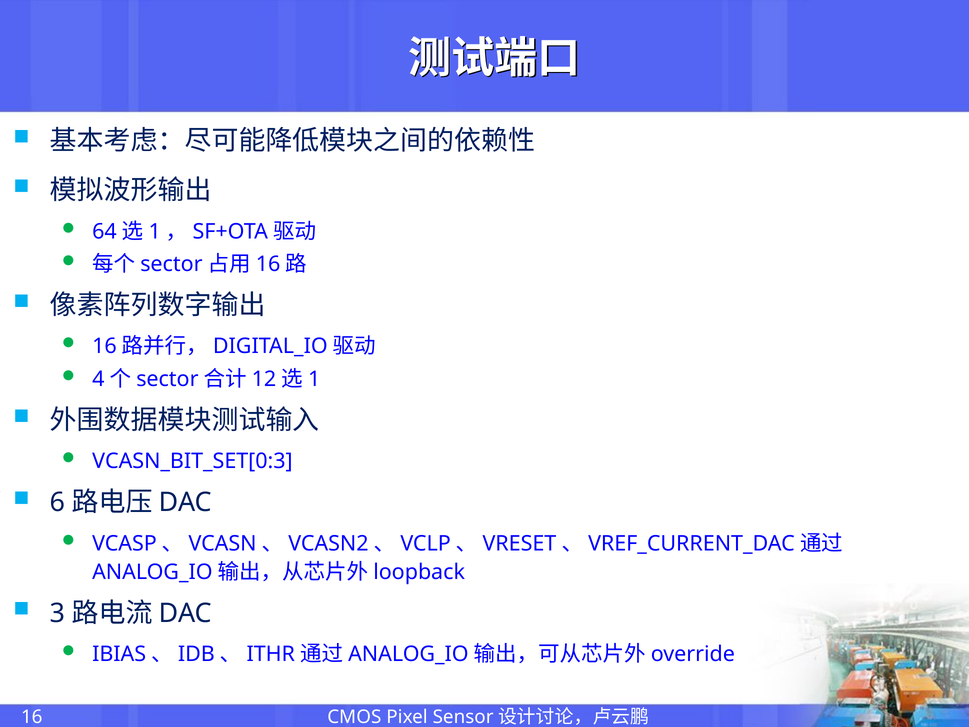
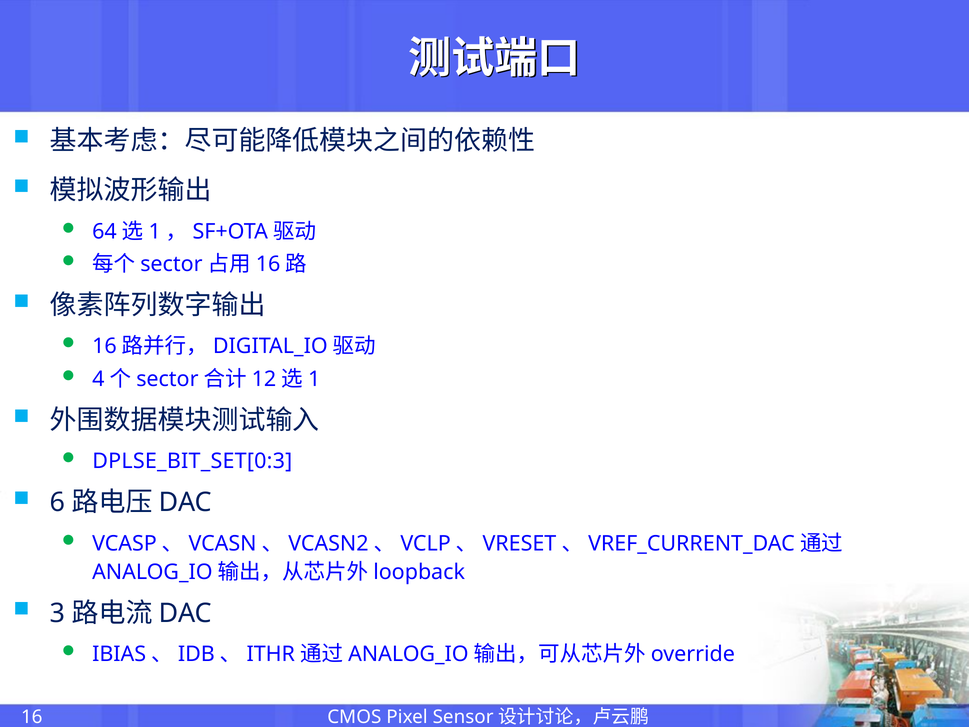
VCASN_BIT_SET[0:3: VCASN_BIT_SET[0:3 -> DPLSE_BIT_SET[0:3
